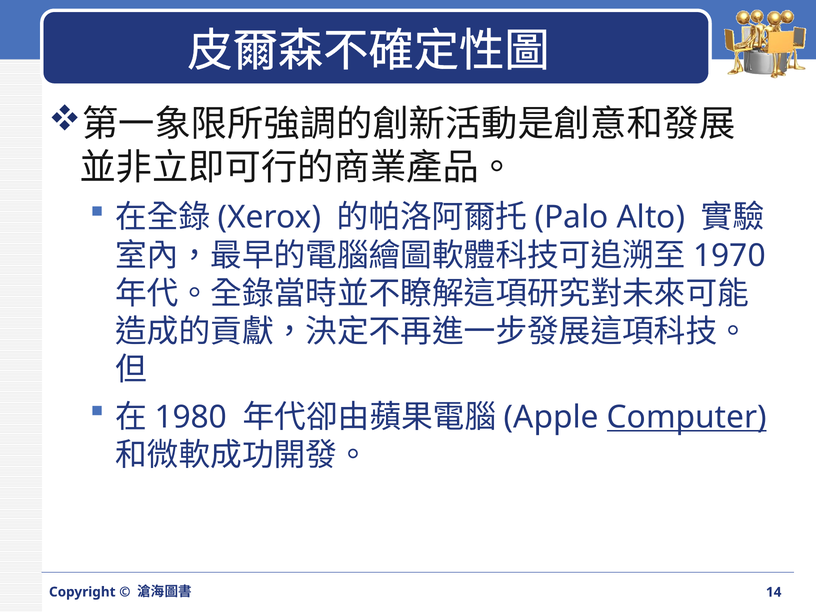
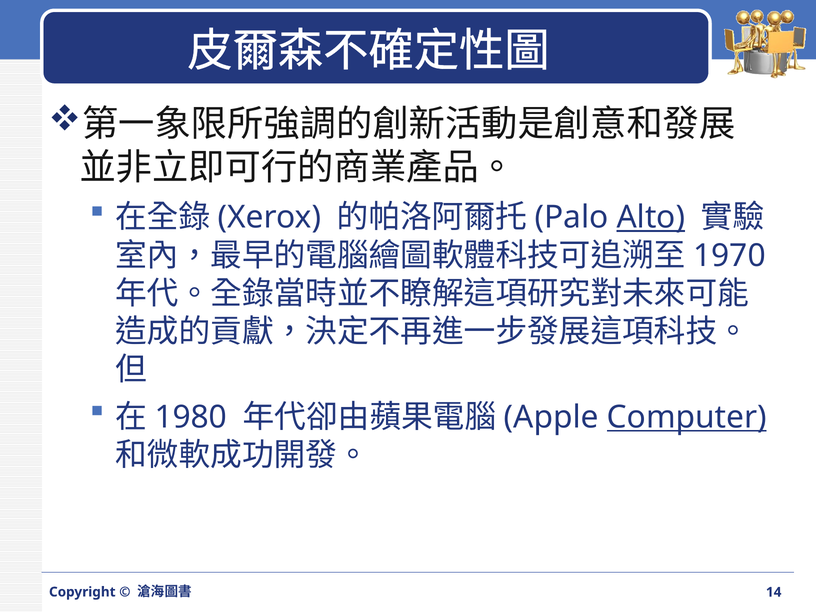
Alto underline: none -> present
